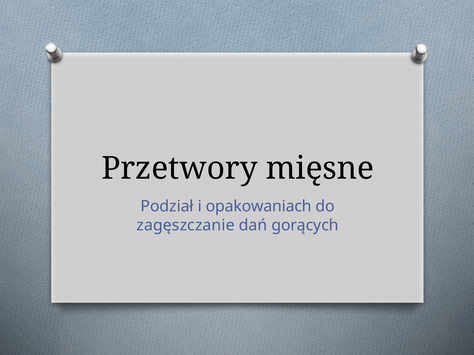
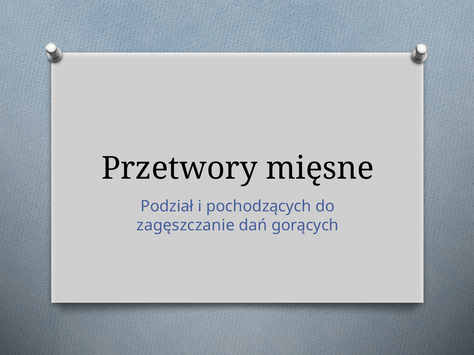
opakowaniach: opakowaniach -> pochodzących
